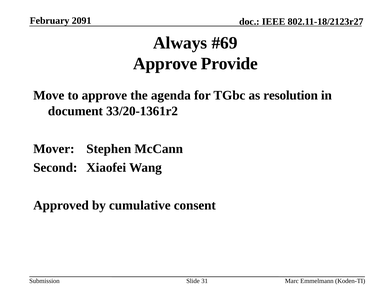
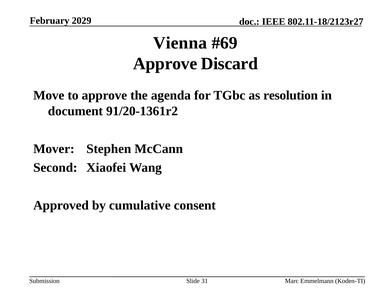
2091: 2091 -> 2029
Always: Always -> Vienna
Provide: Provide -> Discard
33/20-1361r2: 33/20-1361r2 -> 91/20-1361r2
